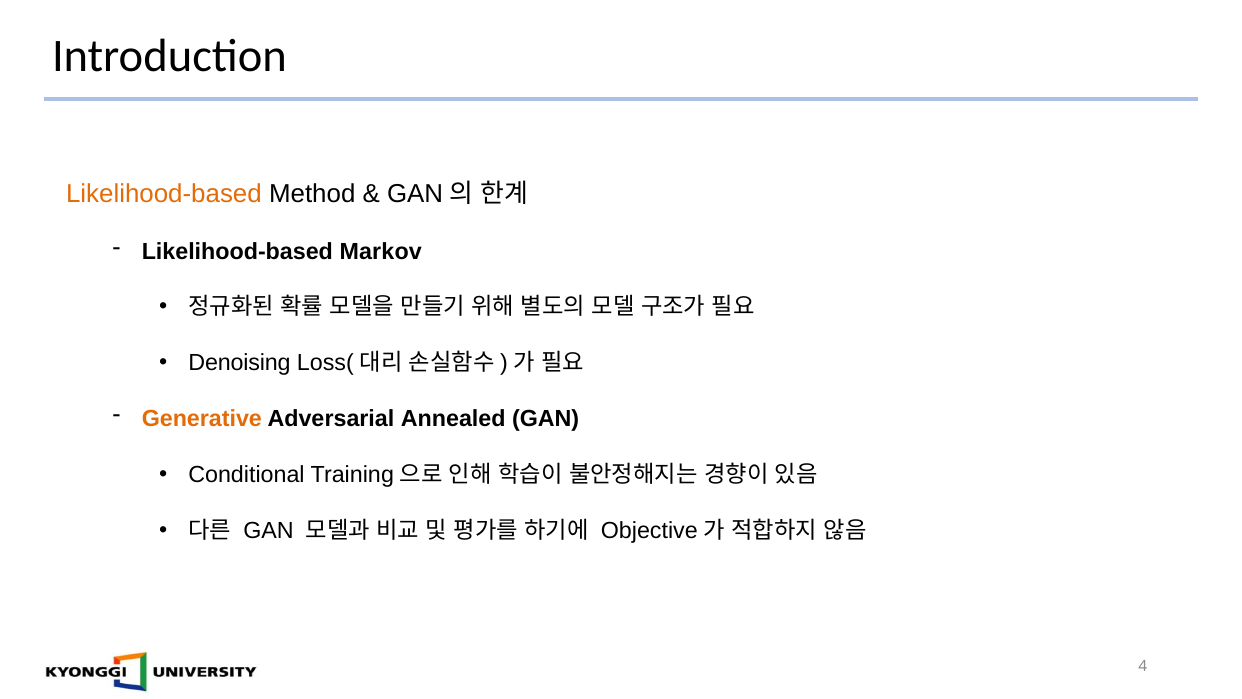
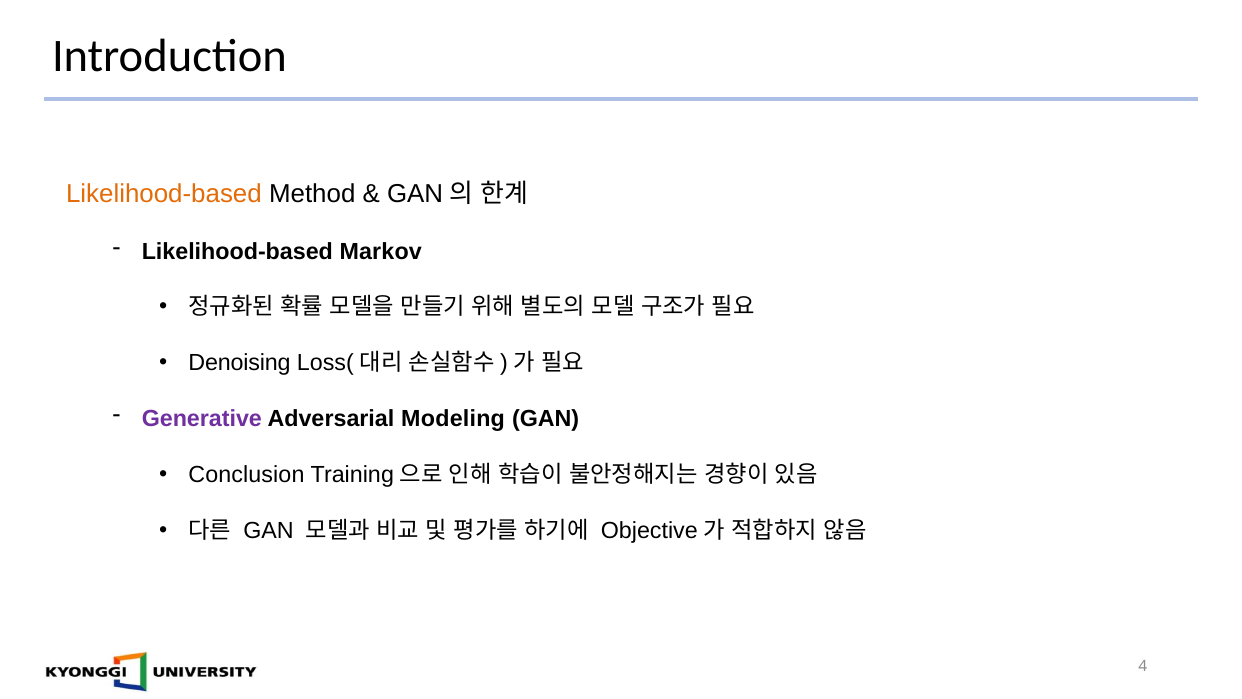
Generative colour: orange -> purple
Annealed: Annealed -> Modeling
Conditional: Conditional -> Conclusion
